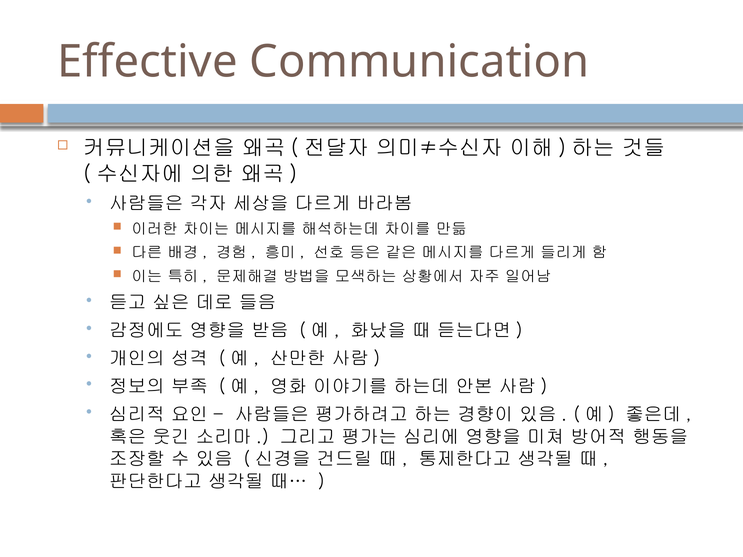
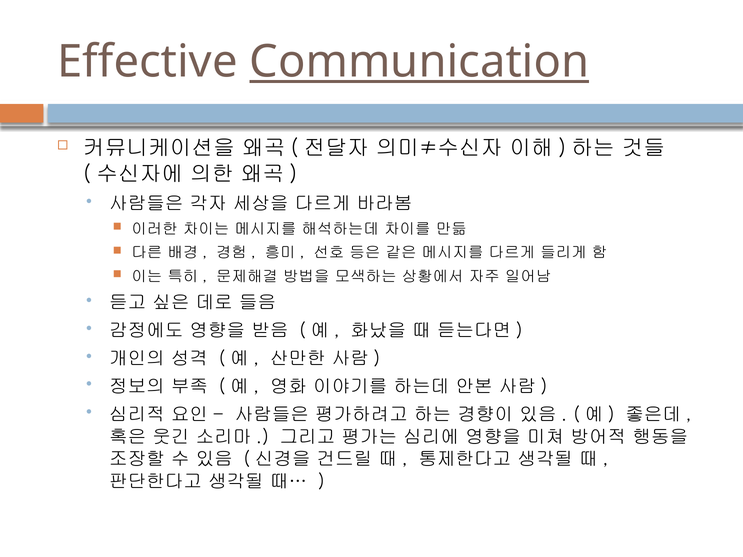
Communication underline: none -> present
